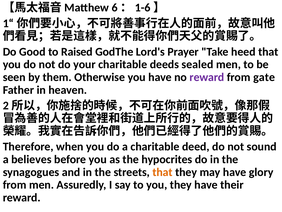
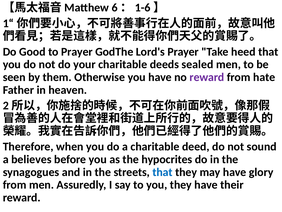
to Raised: Raised -> Prayer
gate: gate -> hate
that at (163, 172) colour: orange -> blue
